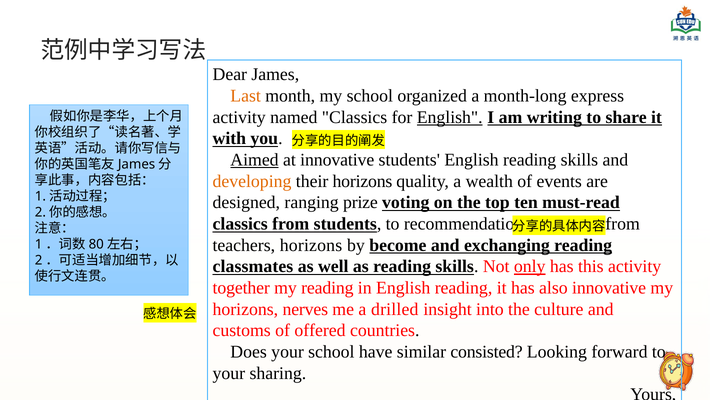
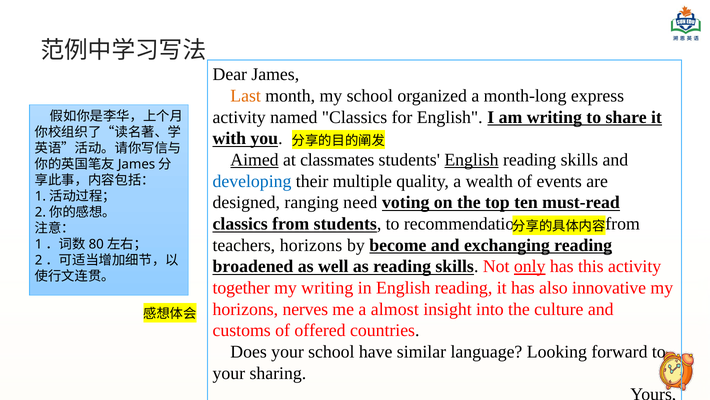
English at (450, 117) underline: present -> none
at innovative: innovative -> classmates
English at (472, 160) underline: none -> present
developing colour: orange -> blue
their horizons: horizons -> multiple
prize: prize -> need
classmates: classmates -> broadened
my reading: reading -> writing
drilled: drilled -> almost
consisted: consisted -> language
